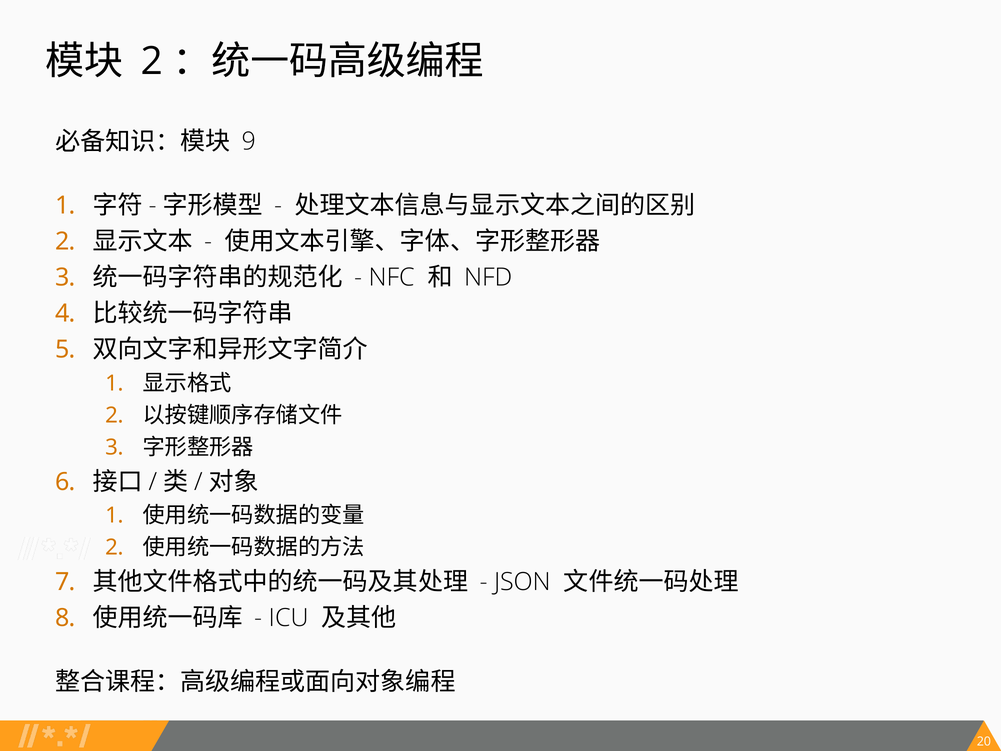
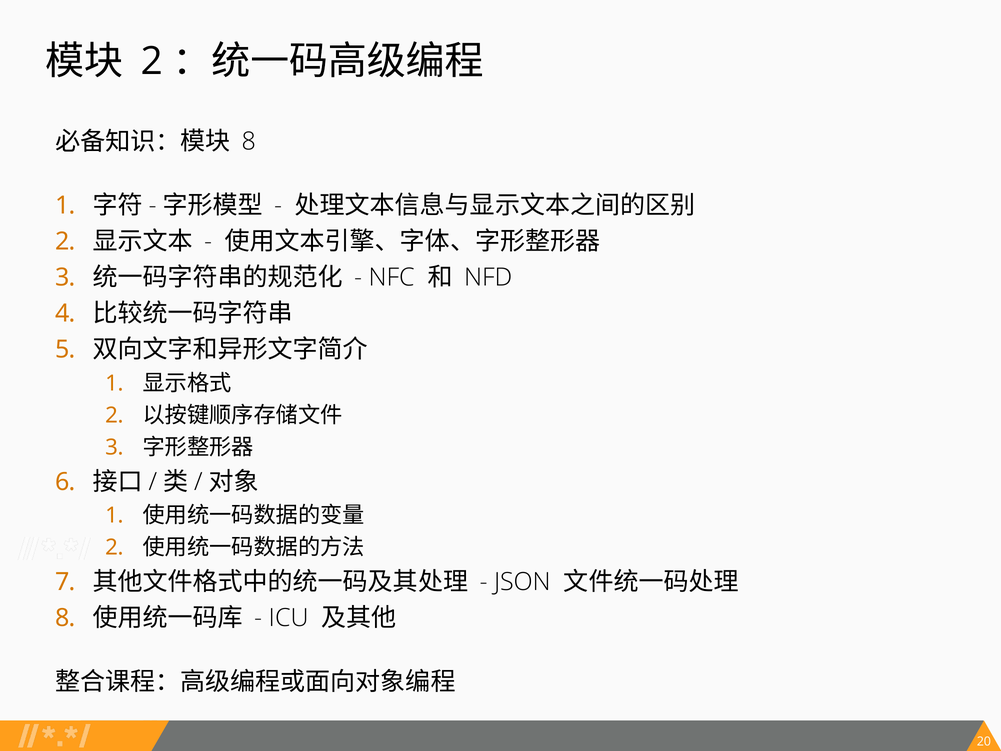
9 at (249, 141): 9 -> 8
